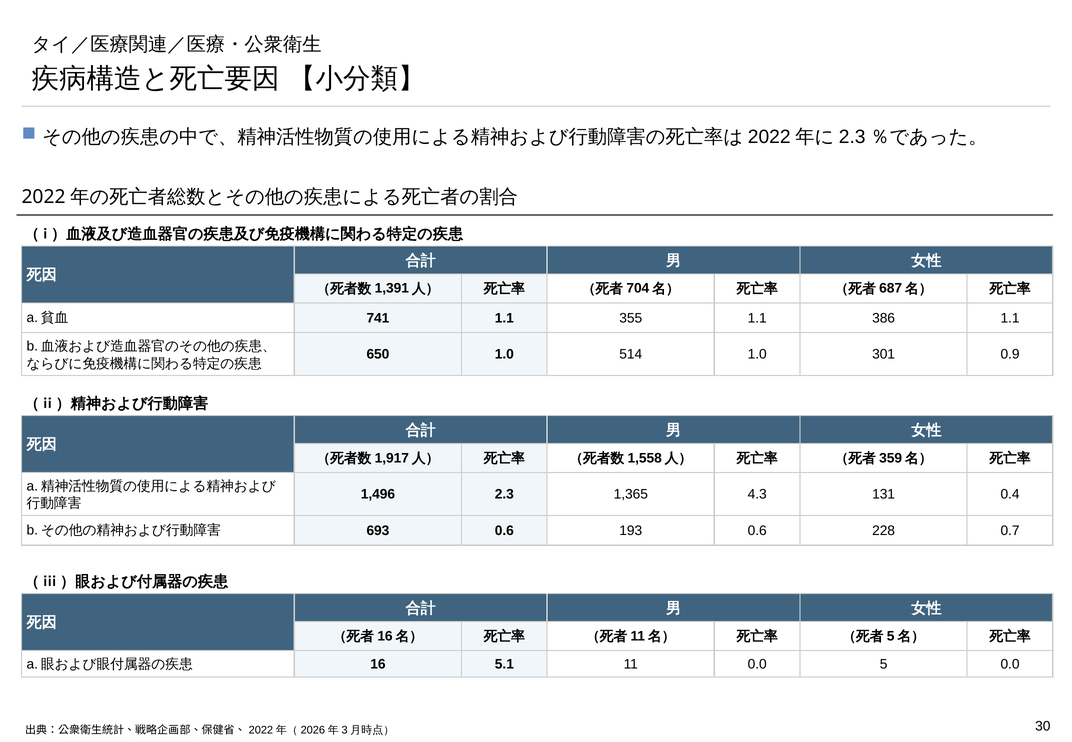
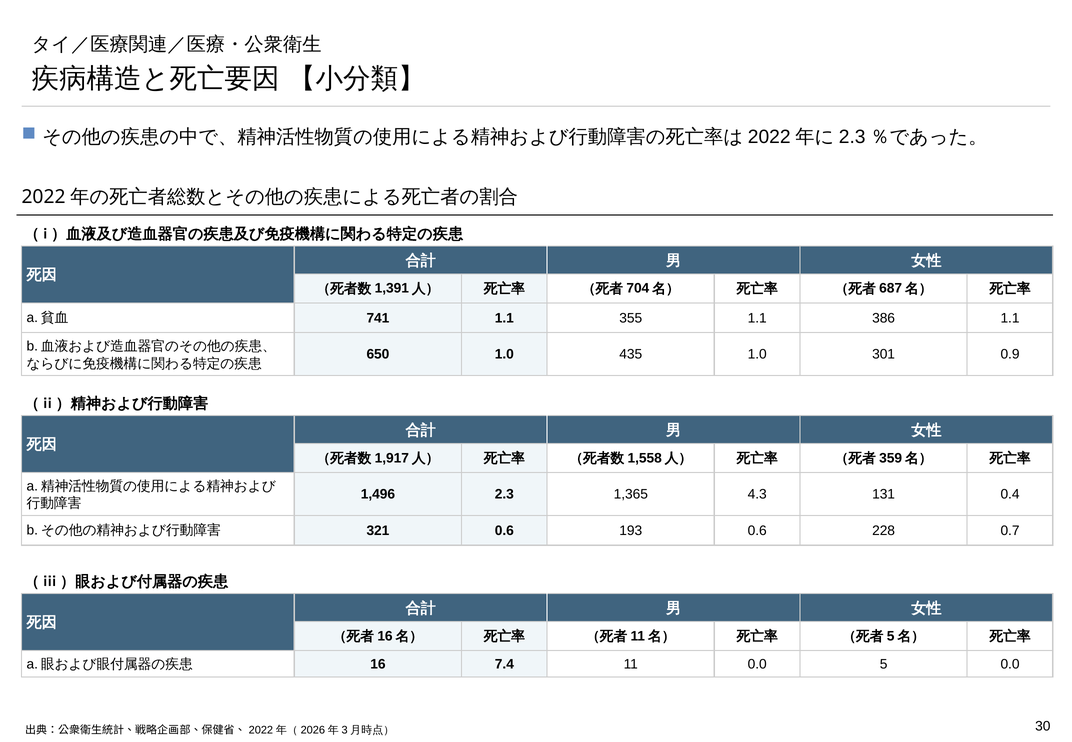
514: 514 -> 435
693: 693 -> 321
5.1: 5.1 -> 7.4
